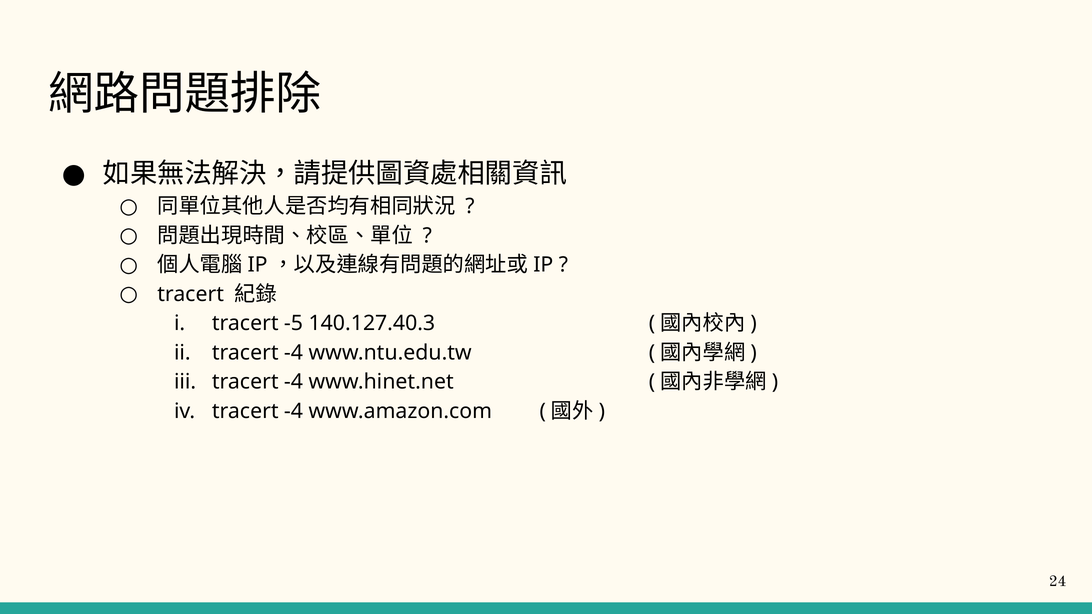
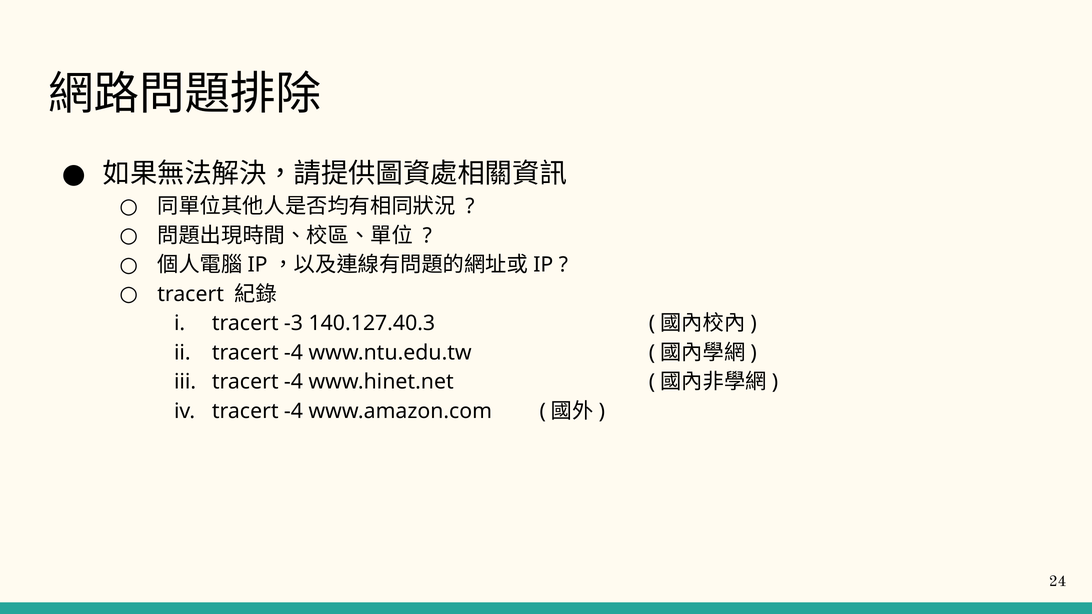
-5: -5 -> -3
